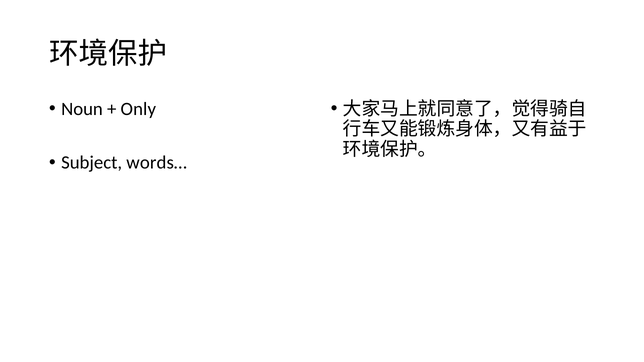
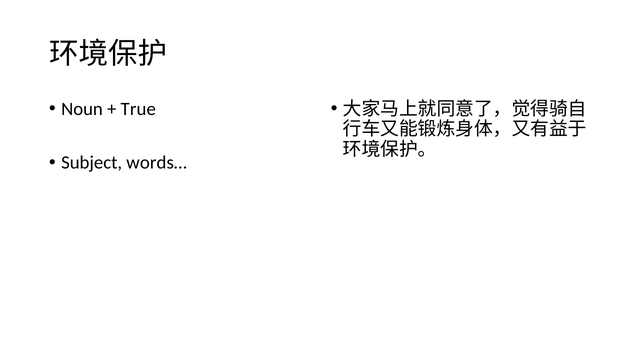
Only: Only -> True
